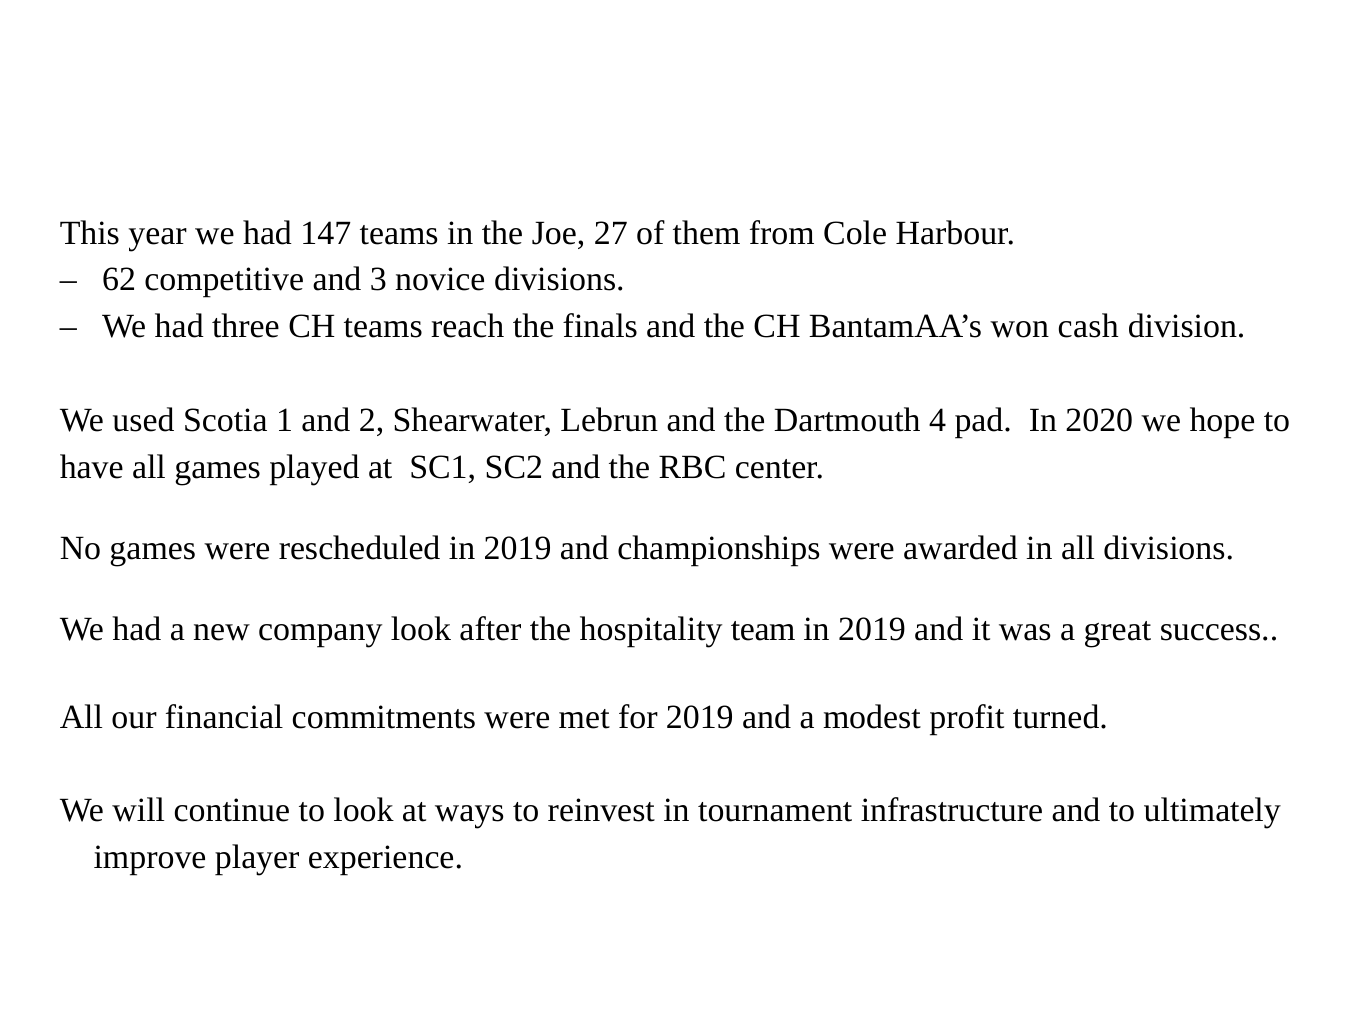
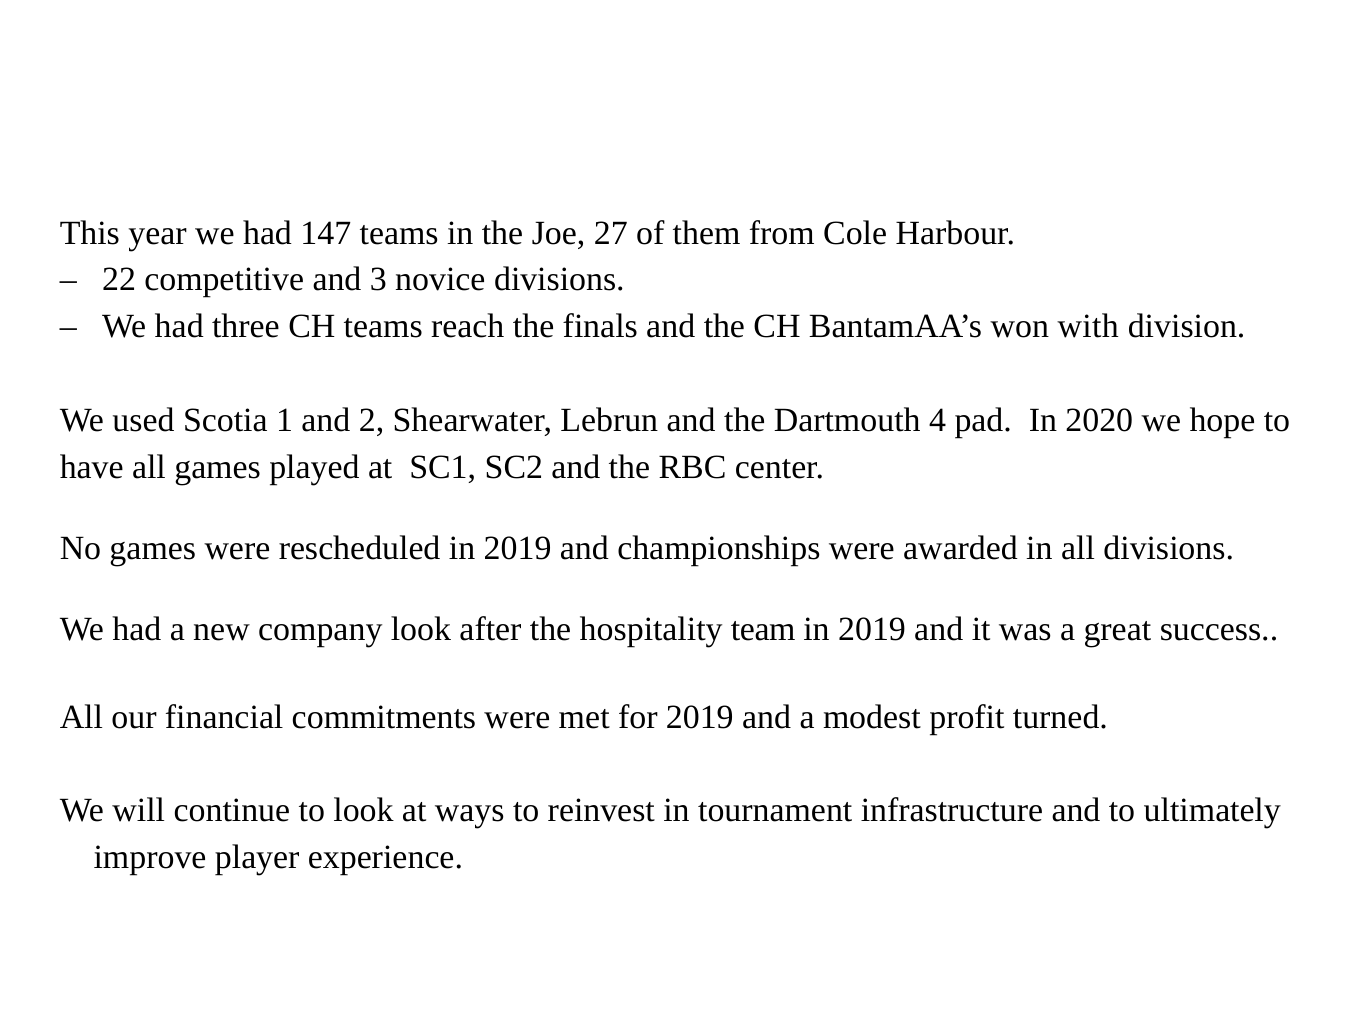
62: 62 -> 22
cash: cash -> with
